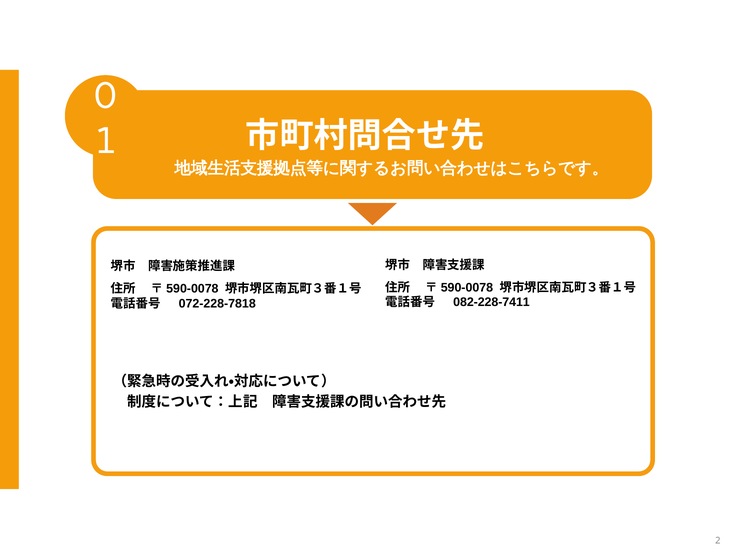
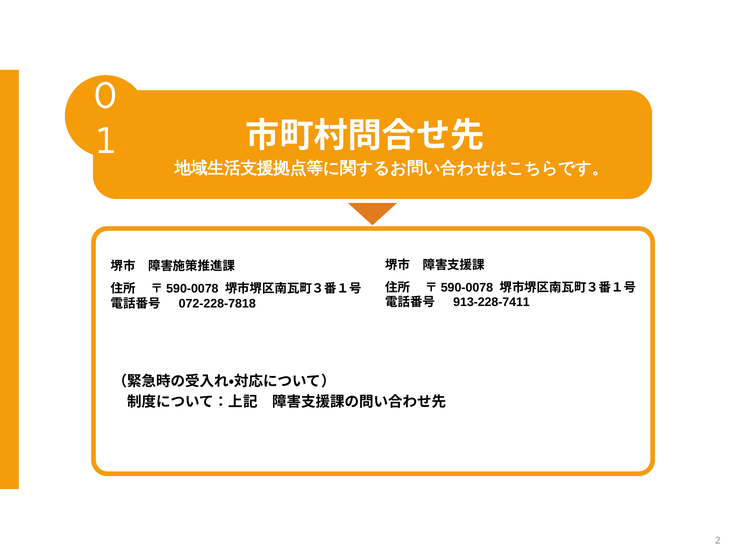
082-228-7411: 082-228-7411 -> 913-228-7411
